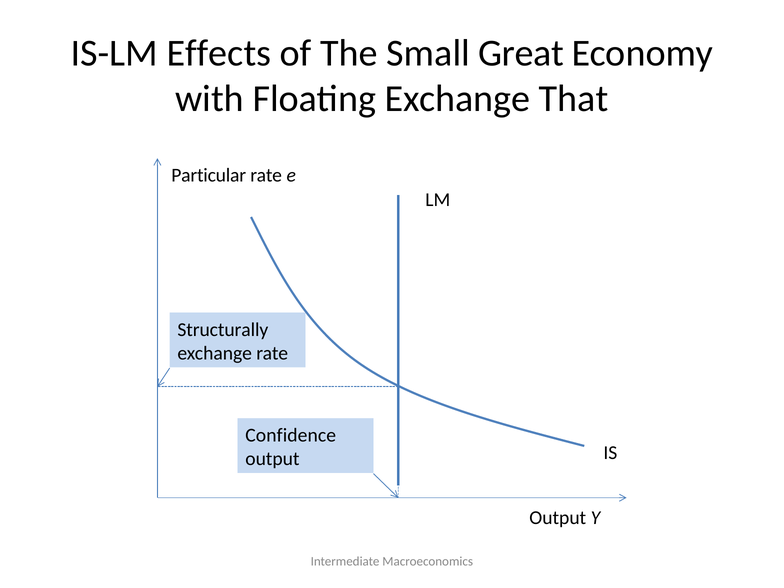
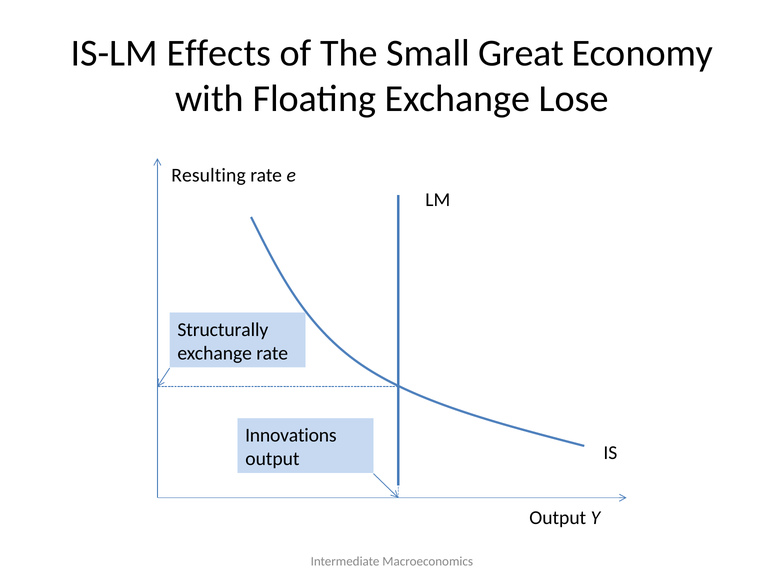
That: That -> Lose
Particular: Particular -> Resulting
Confidence: Confidence -> Innovations
